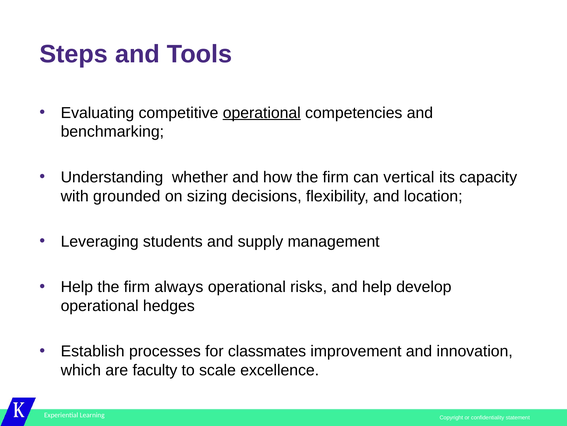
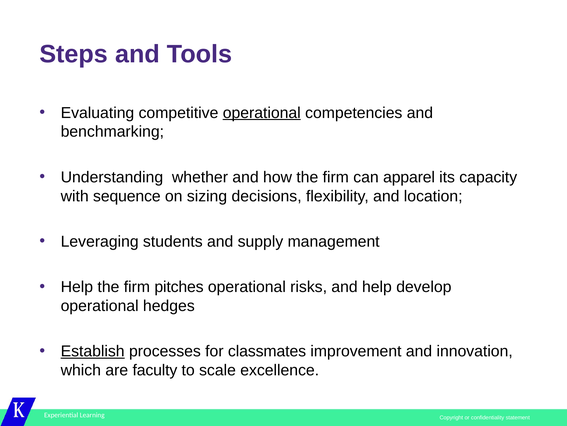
vertical: vertical -> apparel
grounded: grounded -> sequence
always: always -> pitches
Establish underline: none -> present
